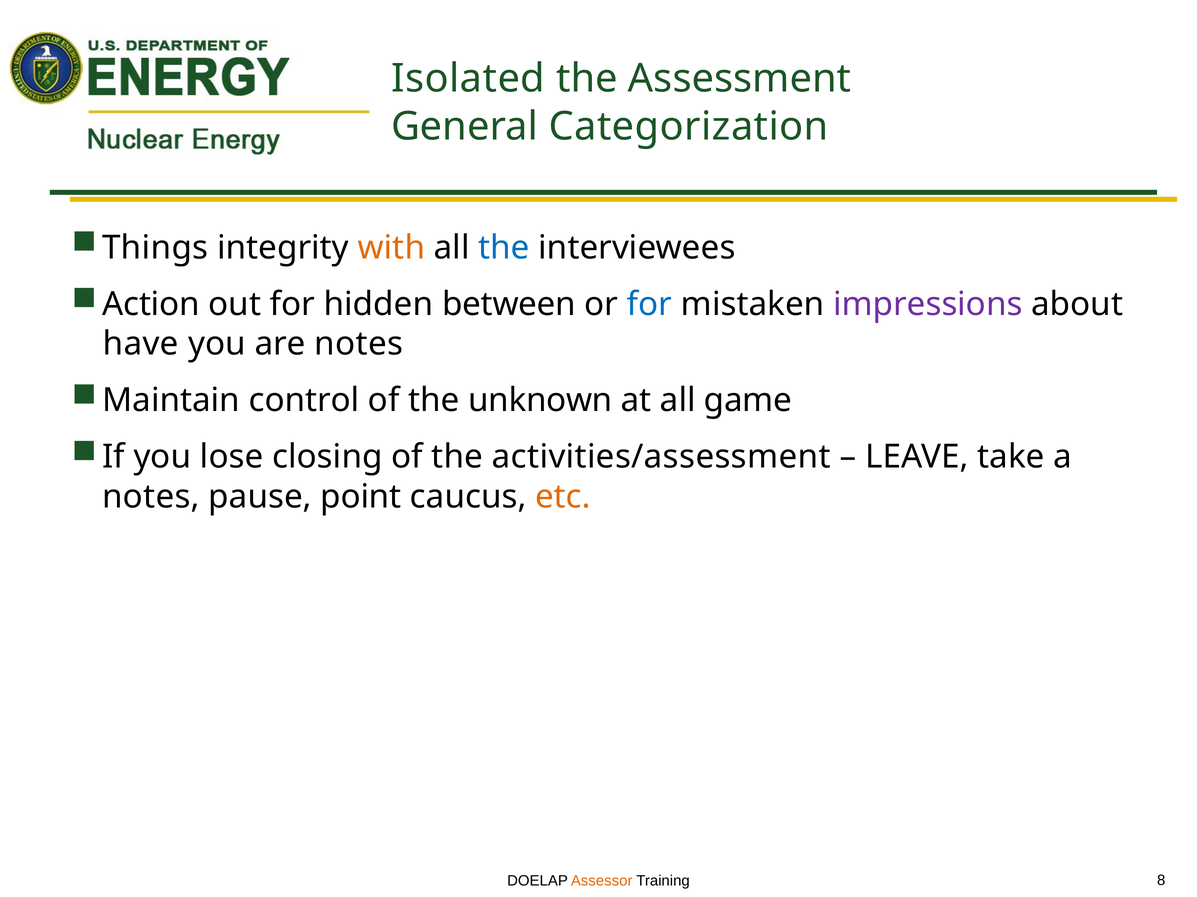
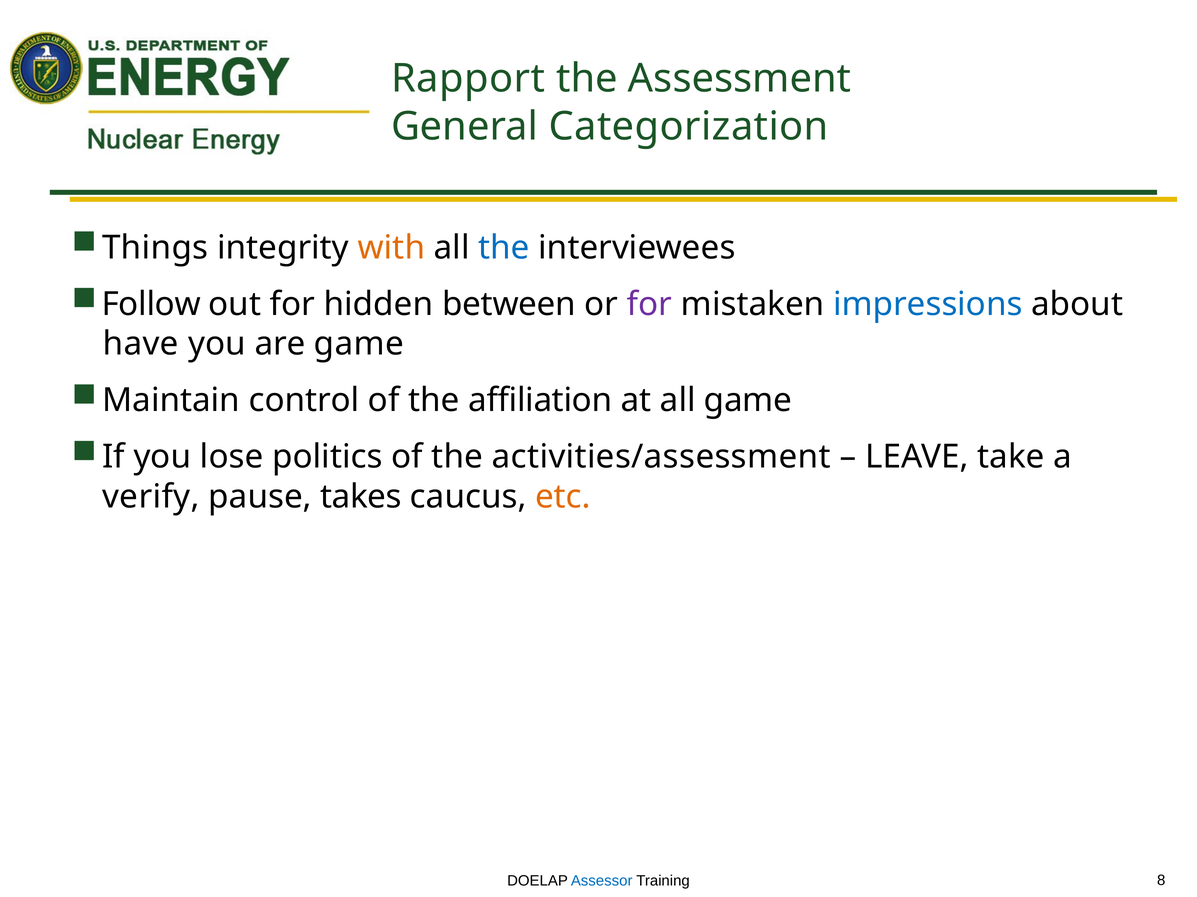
Isolated: Isolated -> Rapport
Action: Action -> Follow
for at (650, 304) colour: blue -> purple
impressions colour: purple -> blue
are notes: notes -> game
unknown: unknown -> affiliation
closing: closing -> politics
notes at (151, 497): notes -> verify
point: point -> takes
Assessor colour: orange -> blue
